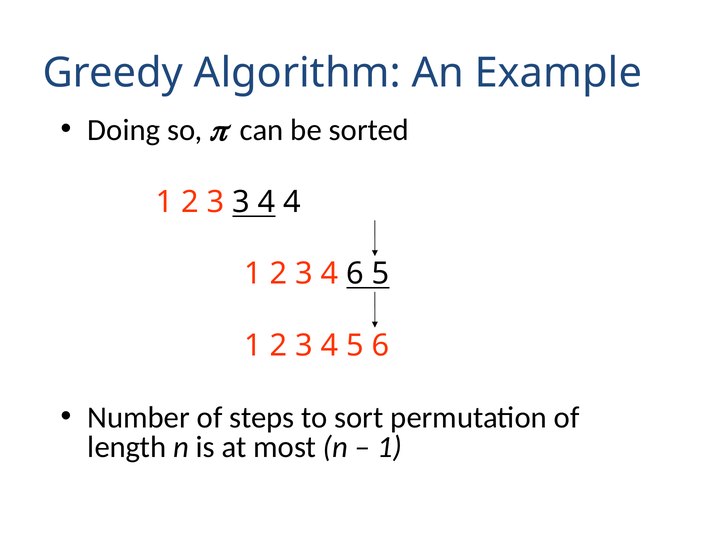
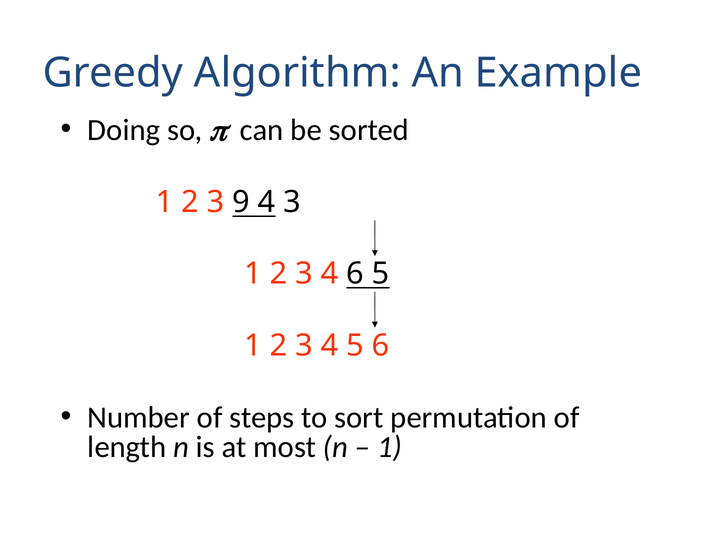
3 3: 3 -> 9
4 4: 4 -> 3
